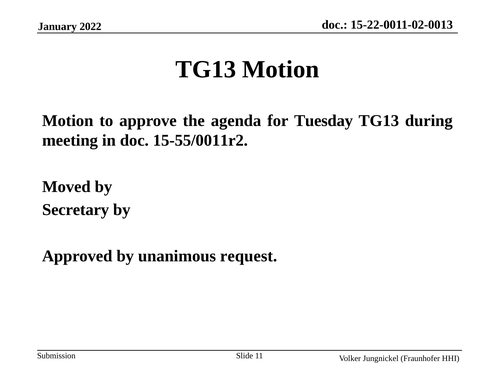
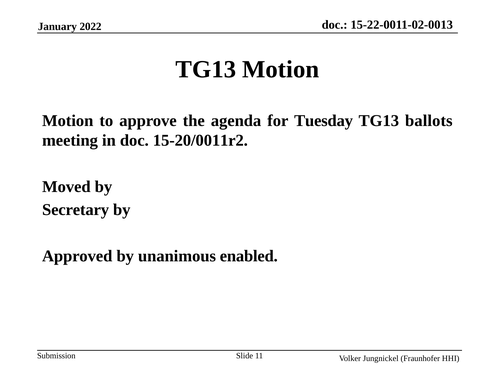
during: during -> ballots
15-55/0011r2: 15-55/0011r2 -> 15-20/0011r2
request: request -> enabled
